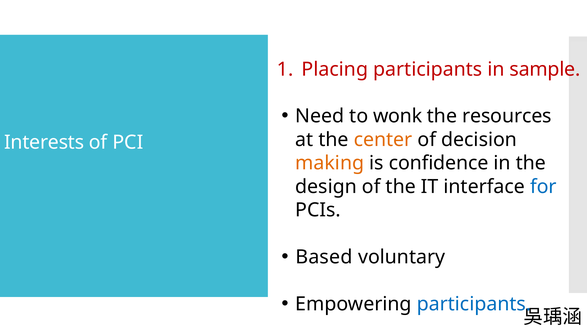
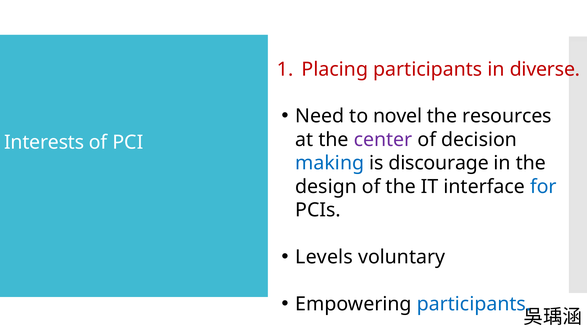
sample: sample -> diverse
wonk: wonk -> novel
center colour: orange -> purple
making colour: orange -> blue
confidence: confidence -> discourage
Based: Based -> Levels
